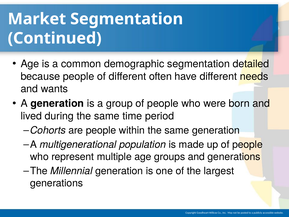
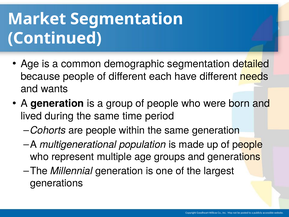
often: often -> each
